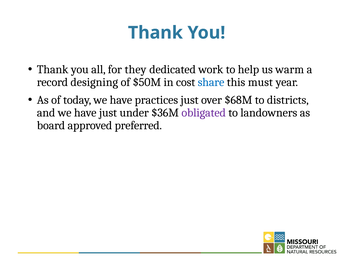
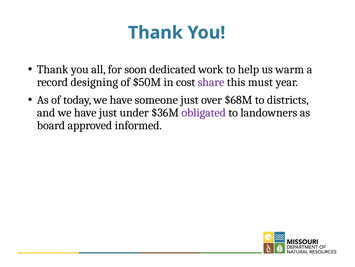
they: they -> soon
share colour: blue -> purple
practices: practices -> someone
preferred: preferred -> informed
